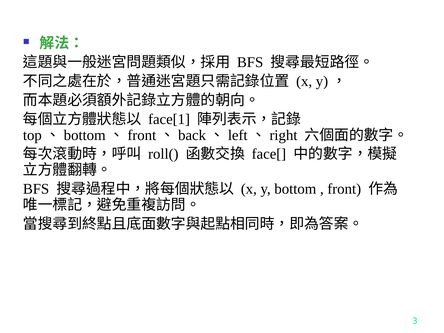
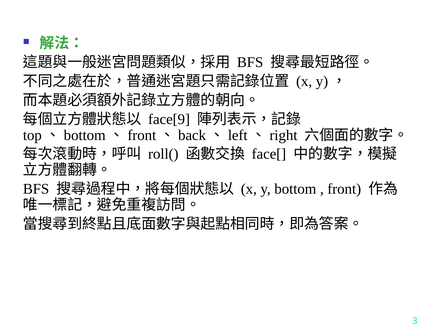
face[1: face[1 -> face[9
